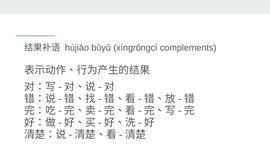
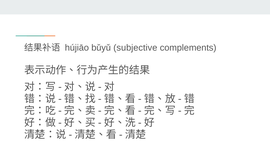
xíngróngcí: xíngróngcí -> subjective
